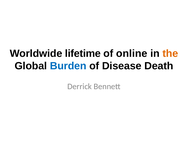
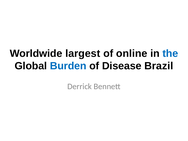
lifetime: lifetime -> largest
the colour: orange -> blue
Death: Death -> Brazil
